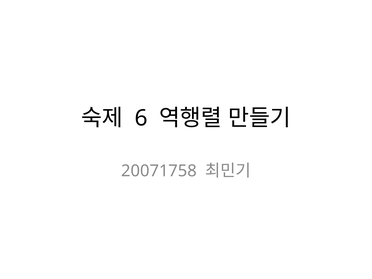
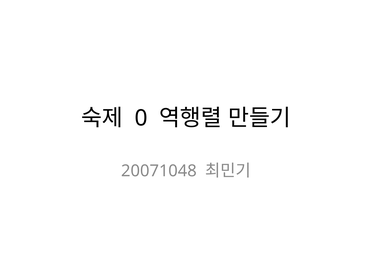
6: 6 -> 0
20071758: 20071758 -> 20071048
